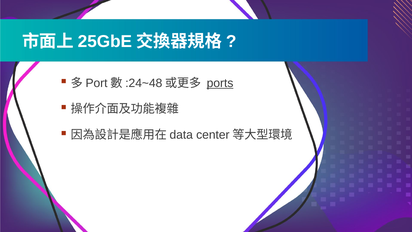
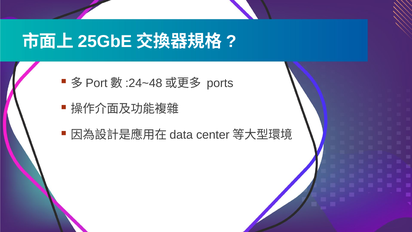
ports underline: present -> none
